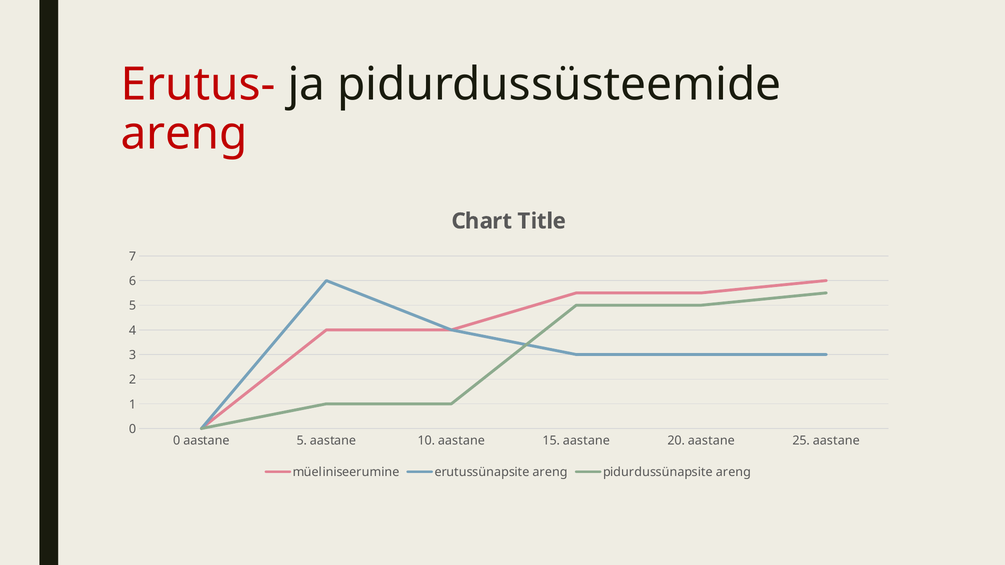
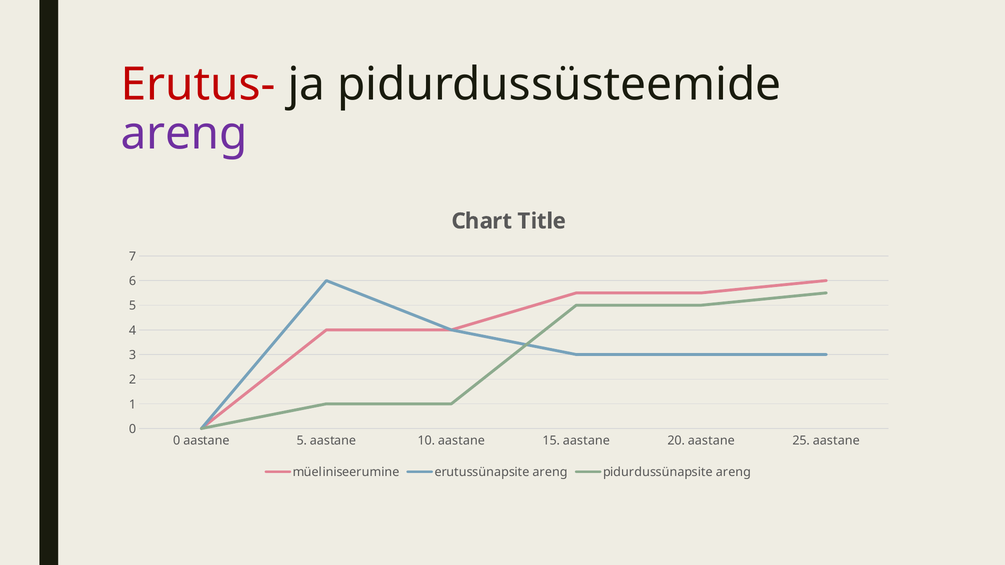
areng at (184, 134) colour: red -> purple
